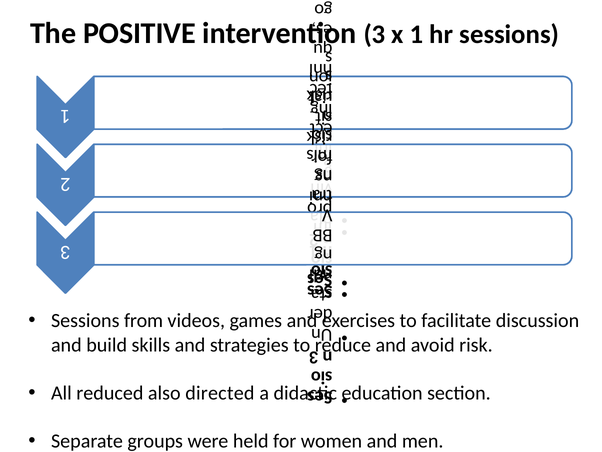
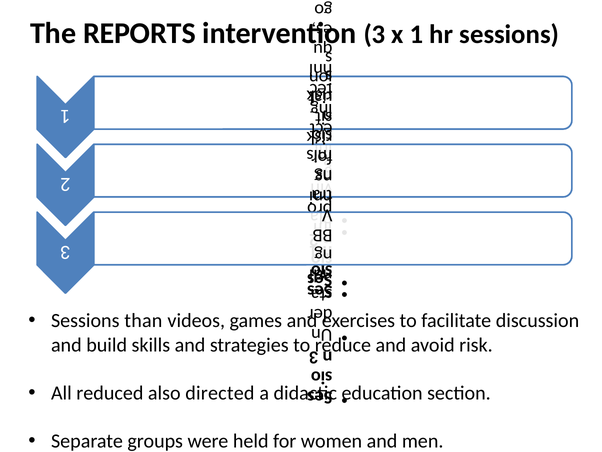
POSITIVE: POSITIVE -> REPORTS
from: from -> than
